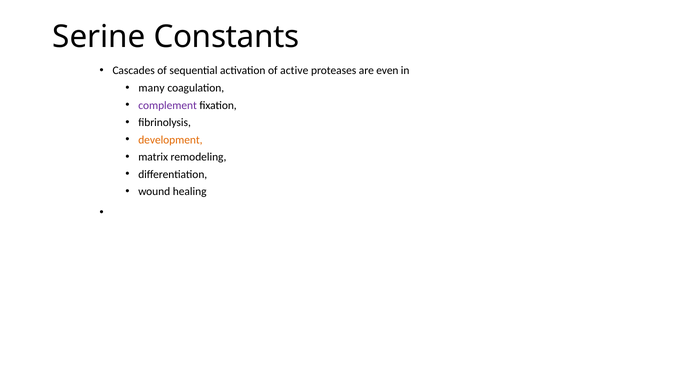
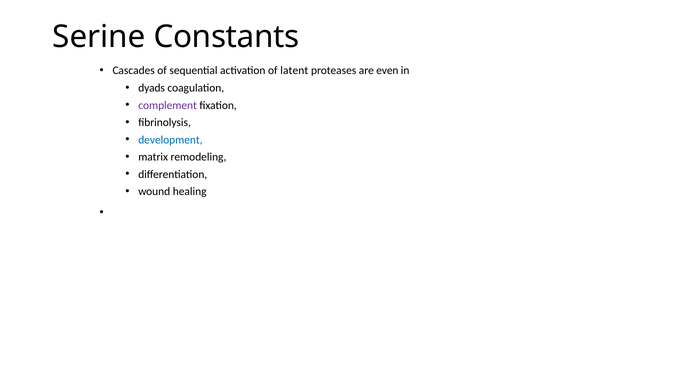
active: active -> latent
many: many -> dyads
development colour: orange -> blue
